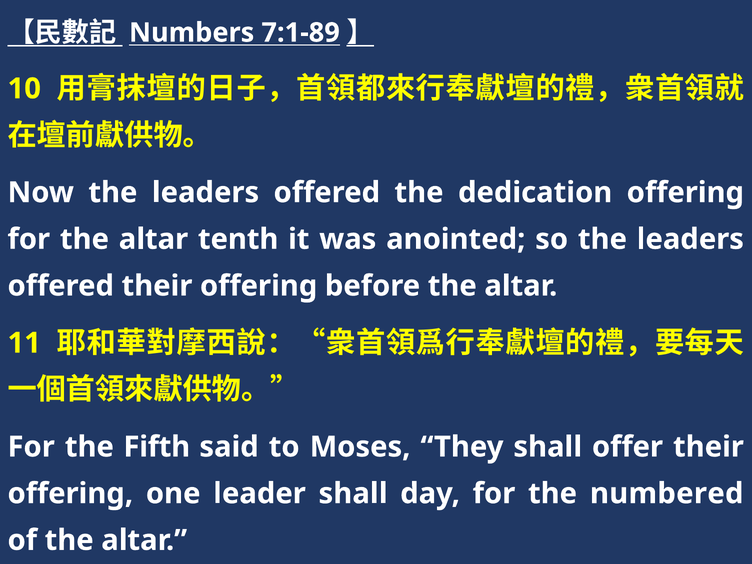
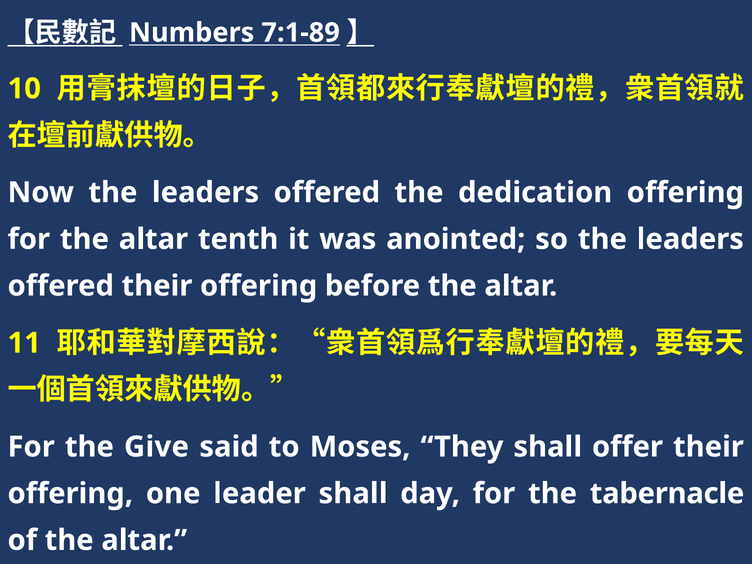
Fifth: Fifth -> Give
numbered: numbered -> tabernacle
